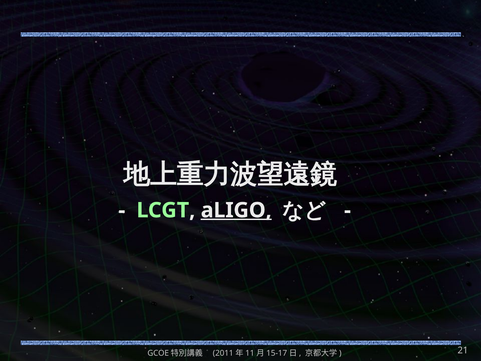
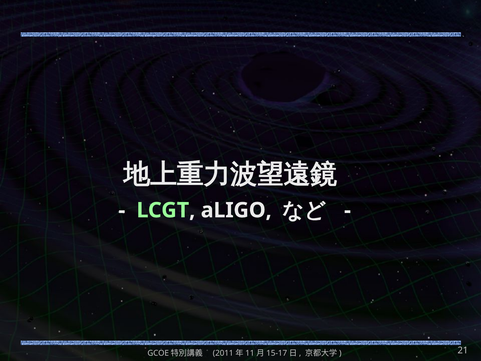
aLIGO underline: present -> none
